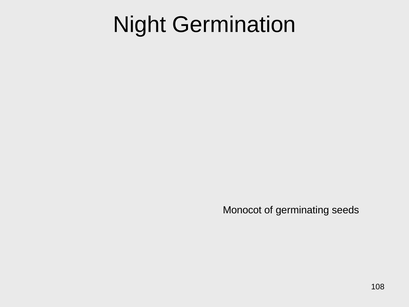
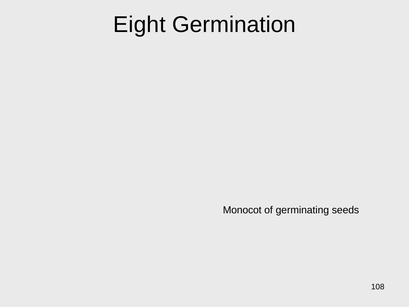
Night: Night -> Eight
